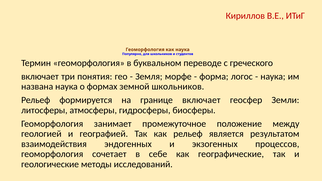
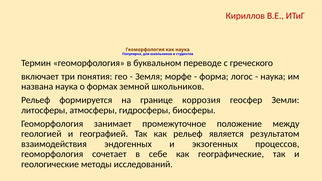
границе включает: включает -> коррозия
